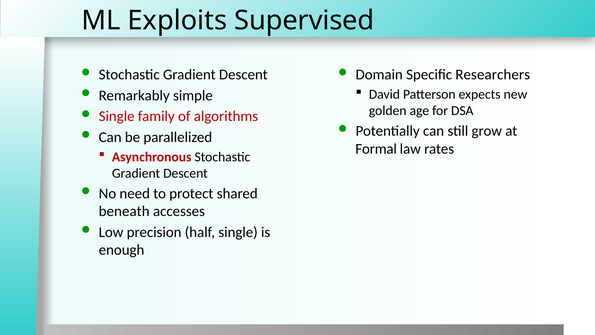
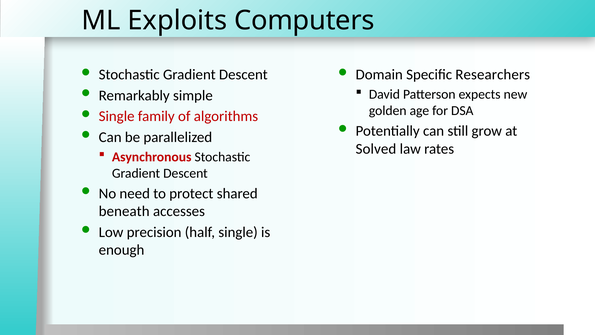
Supervised: Supervised -> Computers
Formal: Formal -> Solved
